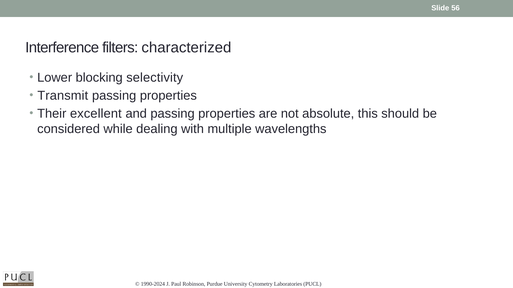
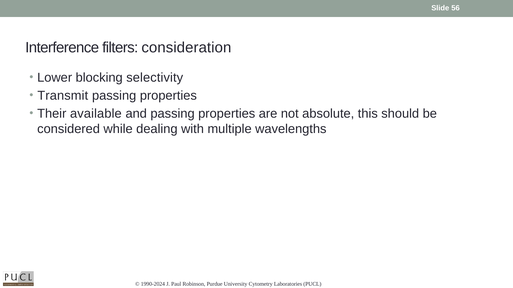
characterized: characterized -> consideration
excellent: excellent -> available
